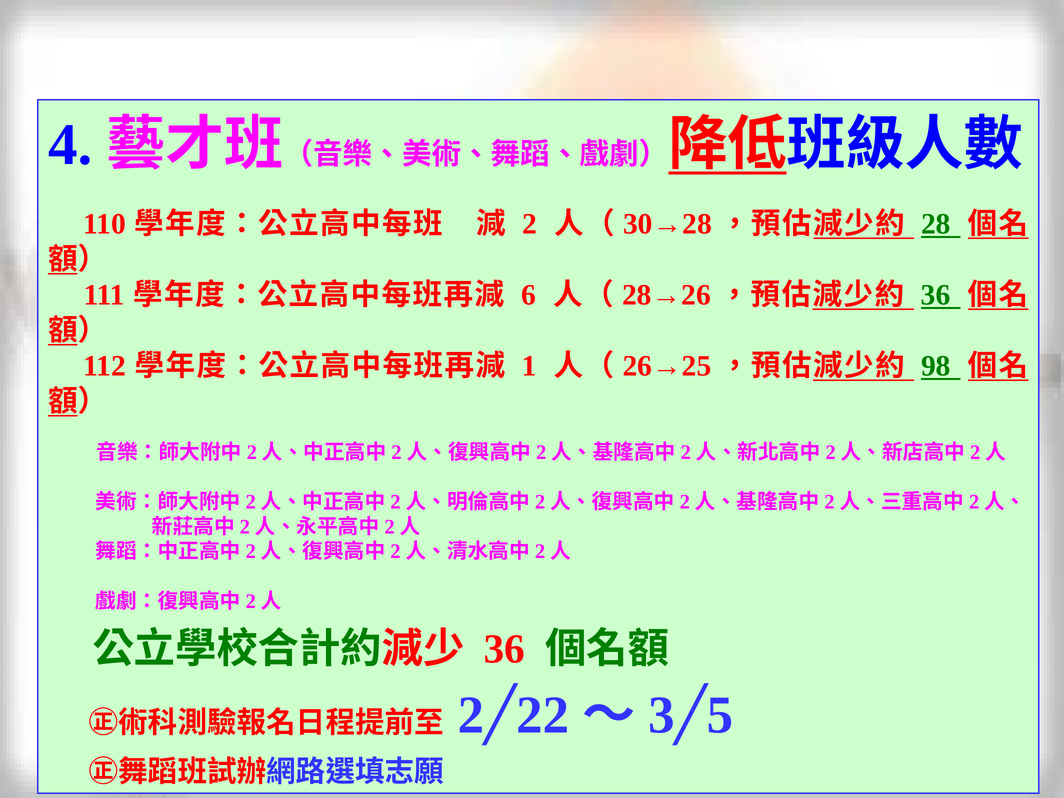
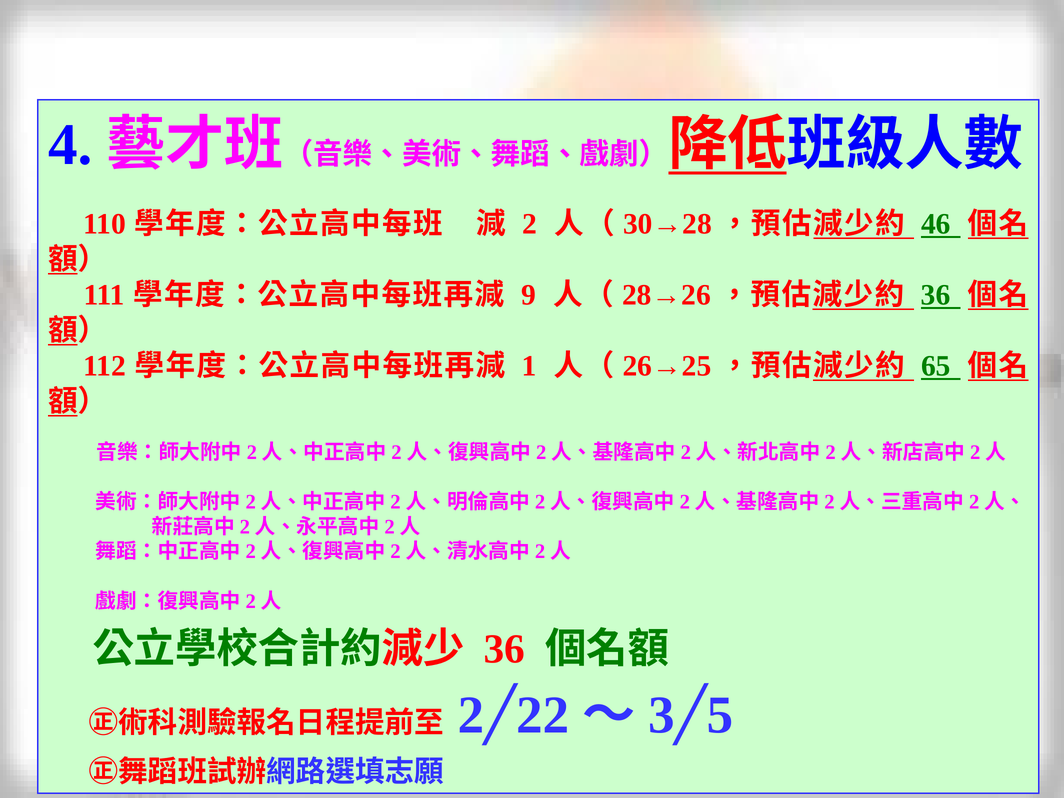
28: 28 -> 46
6: 6 -> 9
98: 98 -> 65
